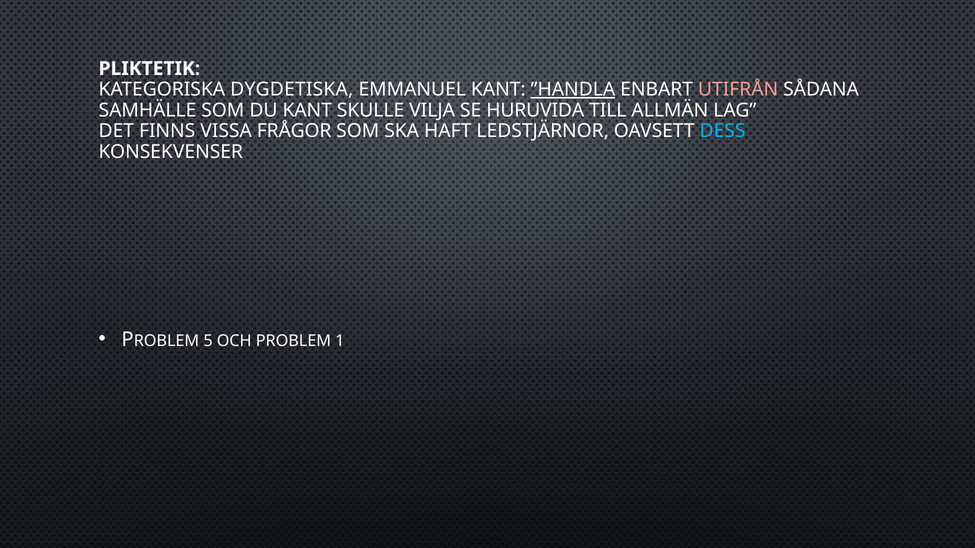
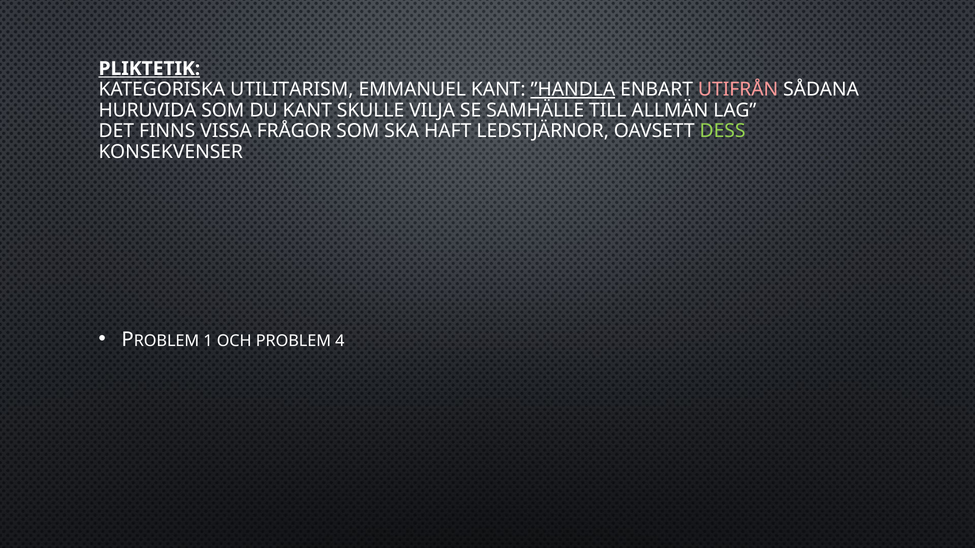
PLIKTETIK underline: none -> present
DYGDETISKA: DYGDETISKA -> UTILITARISM
SAMHÄLLE: SAMHÄLLE -> HURUVIDA
HURUVIDA: HURUVIDA -> SAMHÄLLE
DESS colour: light blue -> light green
5: 5 -> 1
1: 1 -> 4
